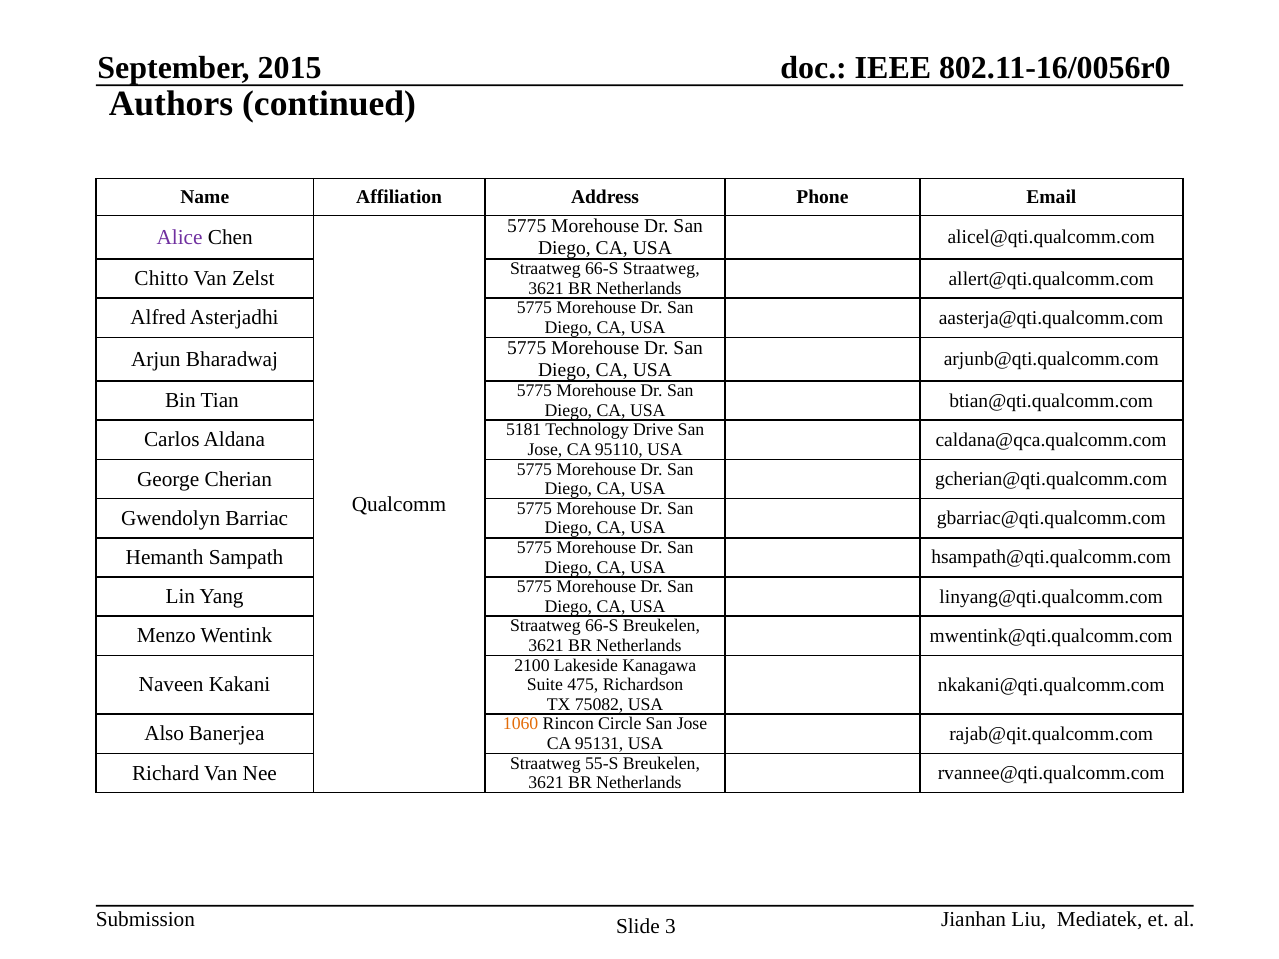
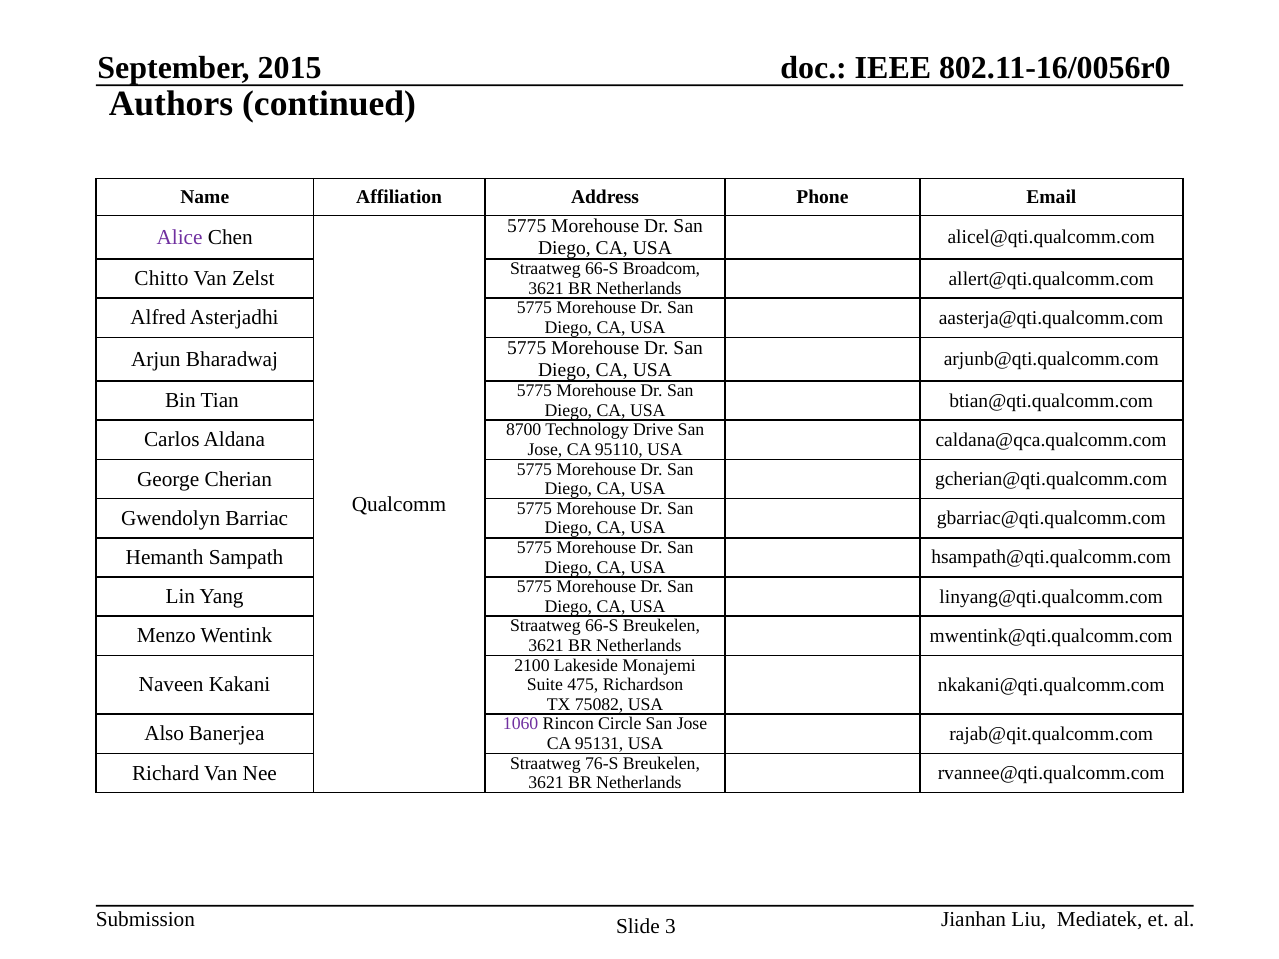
66-S Straatweg: Straatweg -> Broadcom
5181: 5181 -> 8700
Kanagawa: Kanagawa -> Monajemi
1060 colour: orange -> purple
55-S: 55-S -> 76-S
